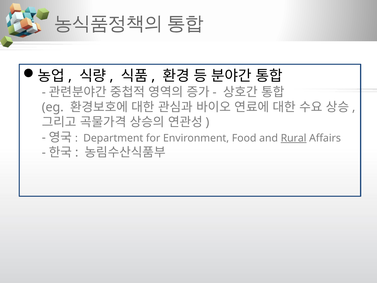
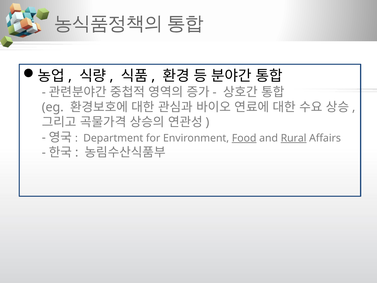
Food underline: none -> present
